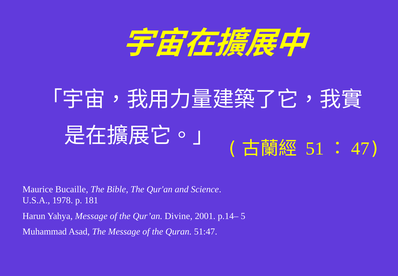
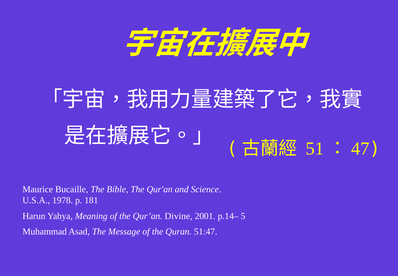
Yahya Message: Message -> Meaning
